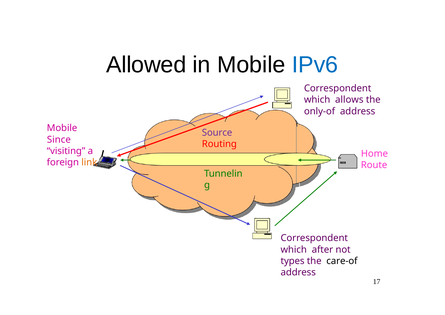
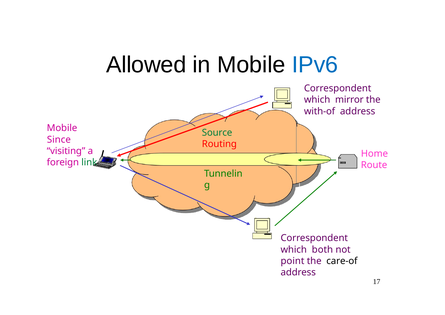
allows: allows -> mirror
only-of: only-of -> with-of
Source colour: purple -> green
link colour: orange -> green
after: after -> both
types: types -> point
